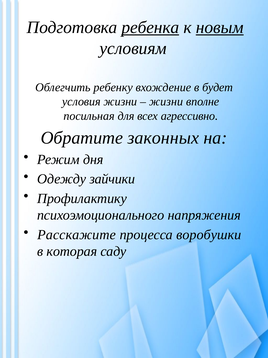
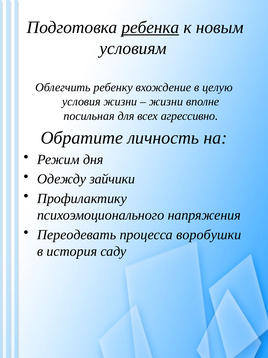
новым underline: present -> none
будет: будет -> целую
законных: законных -> личность
Расскажите: Расскажите -> Переодевать
которая: которая -> история
